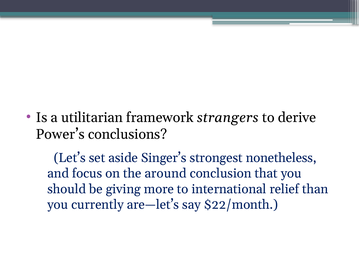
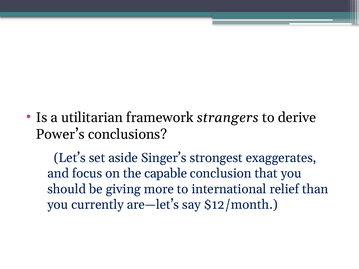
nonetheless: nonetheless -> exaggerates
around: around -> capable
$22/month: $22/month -> $12/month
